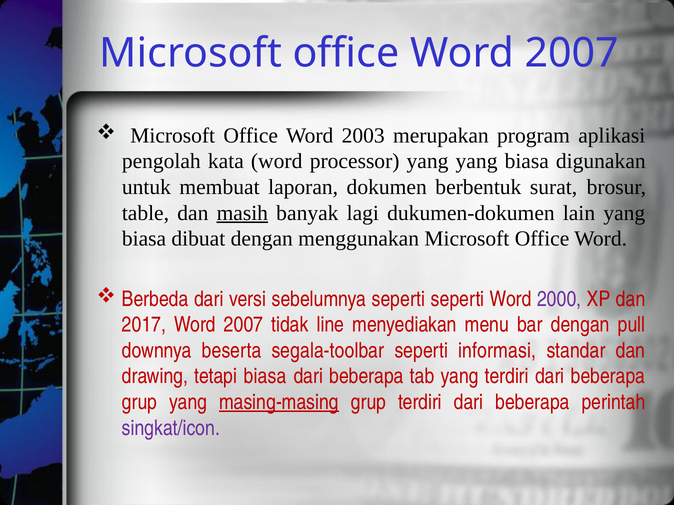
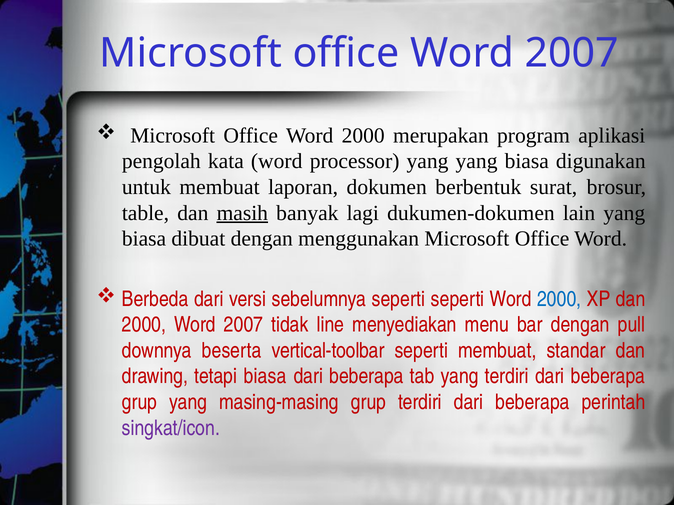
Office Word 2003: 2003 -> 2000
2000 at (559, 299) colour: purple -> blue
2017 at (144, 325): 2017 -> 2000
segala-toolbar: segala-toolbar -> vertical-toolbar
seperti informasi: informasi -> membuat
masing-masing underline: present -> none
